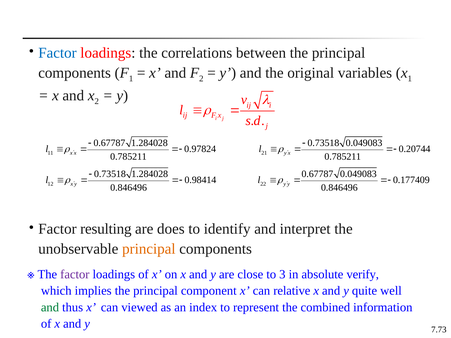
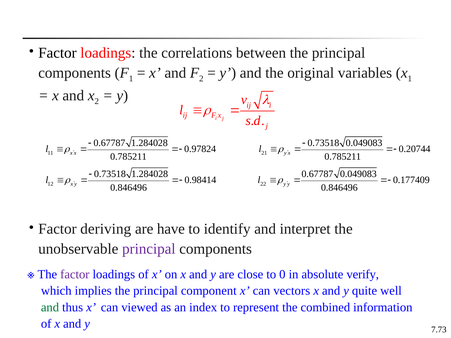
Factor at (57, 53) colour: blue -> black
resulting: resulting -> deriving
does: does -> have
principal at (149, 249) colour: orange -> purple
3: 3 -> 0
relative: relative -> vectors
